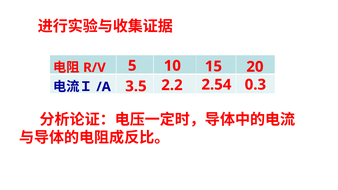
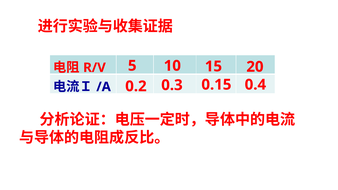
2.54: 2.54 -> 0.15
0.3: 0.3 -> 0.4
2.2: 2.2 -> 0.3
3.5: 3.5 -> 0.2
